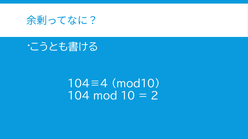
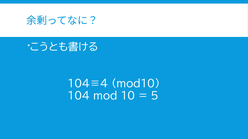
2: 2 -> 5
